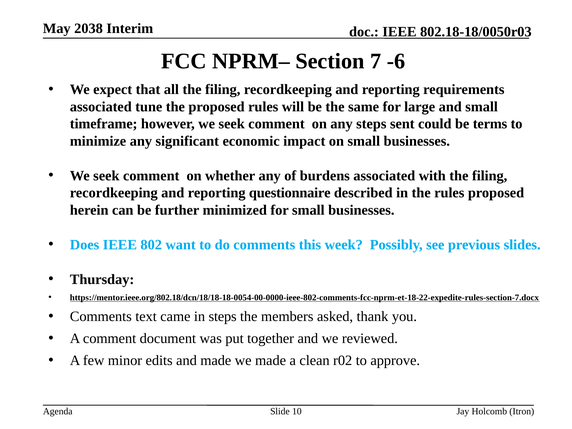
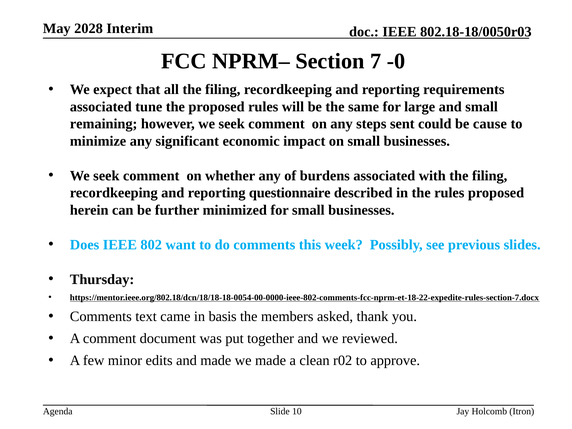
2038: 2038 -> 2028
-6: -6 -> -0
timeframe: timeframe -> remaining
terms: terms -> cause
in steps: steps -> basis
